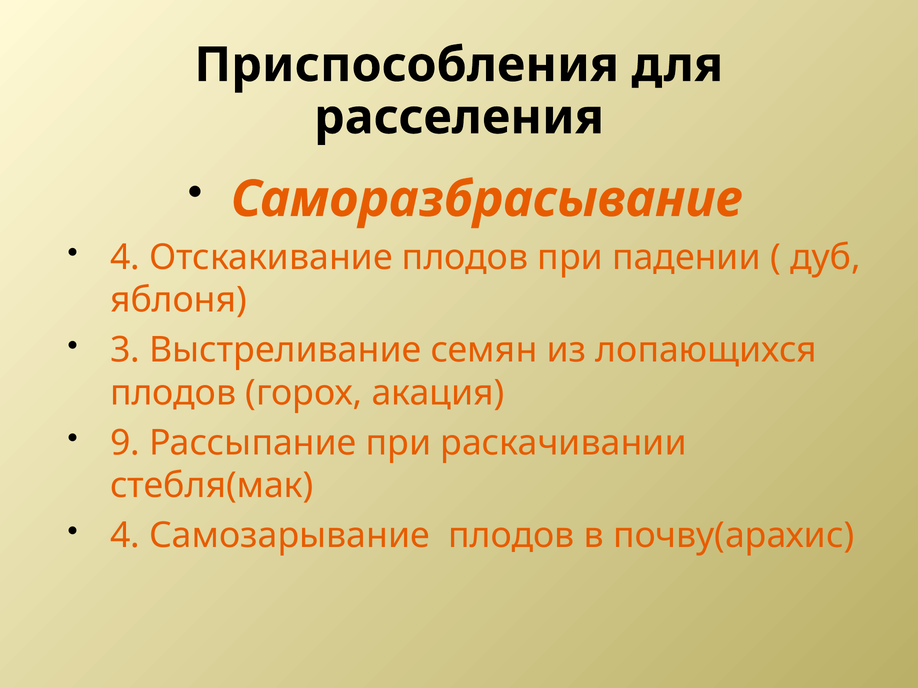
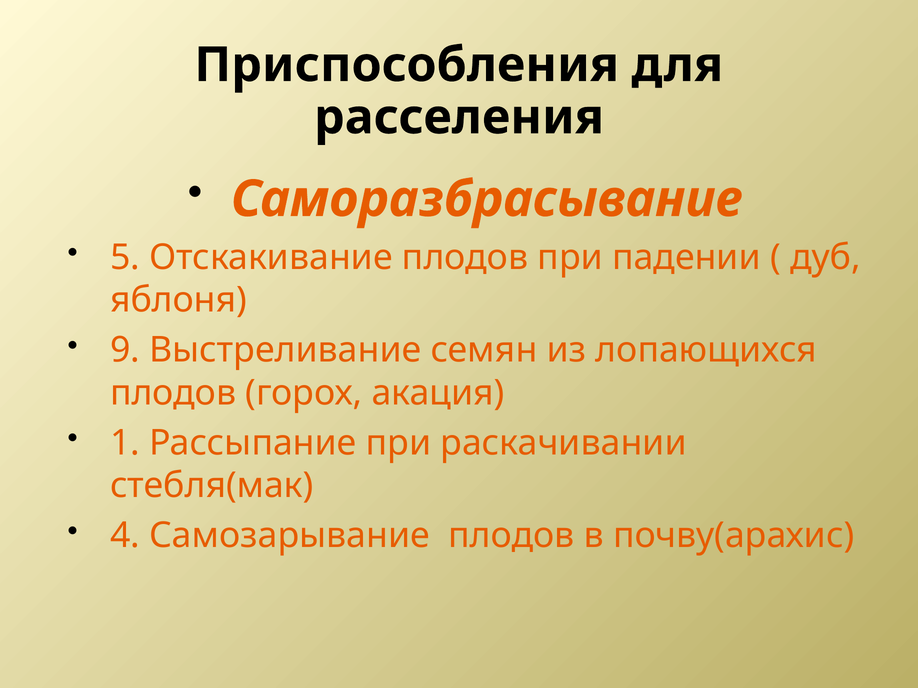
4 at (125, 257): 4 -> 5
3: 3 -> 9
9: 9 -> 1
